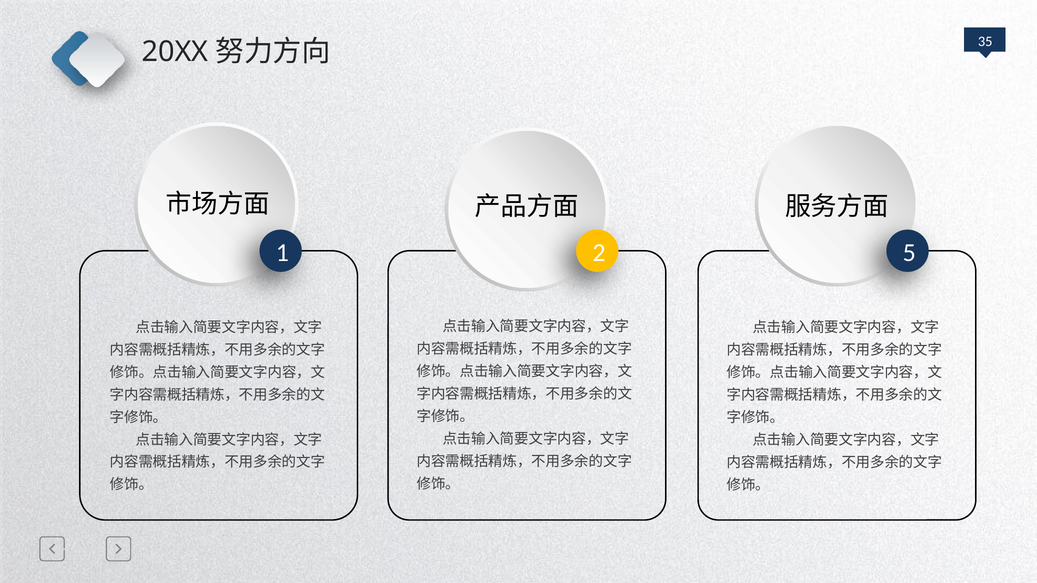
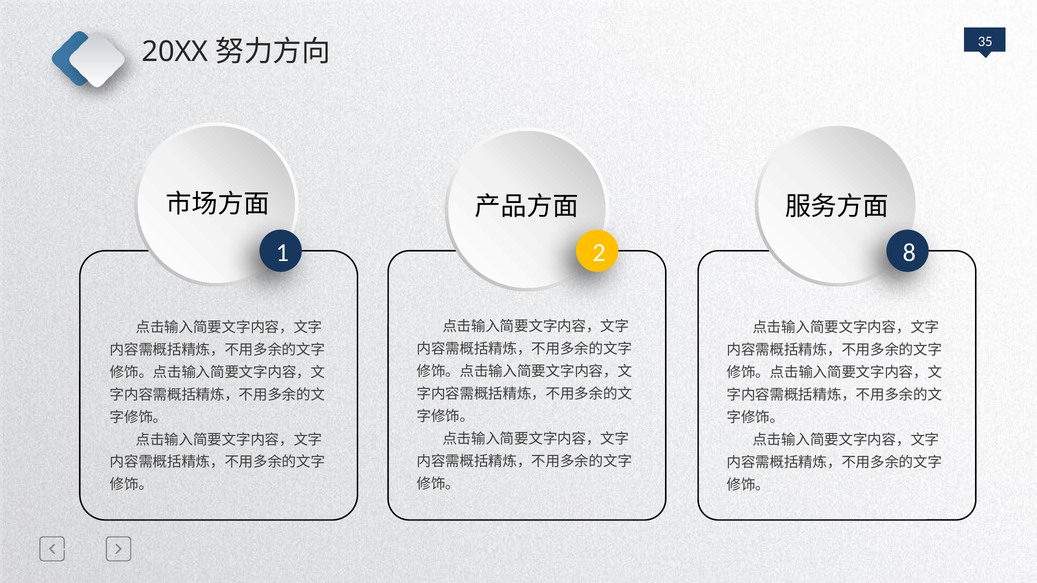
5: 5 -> 8
